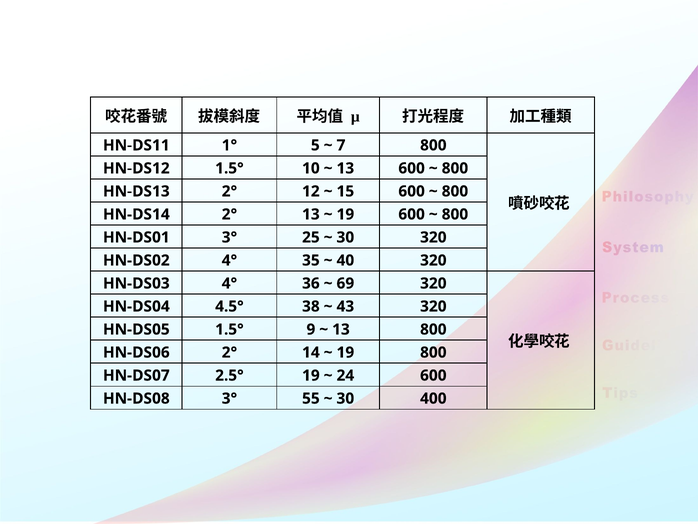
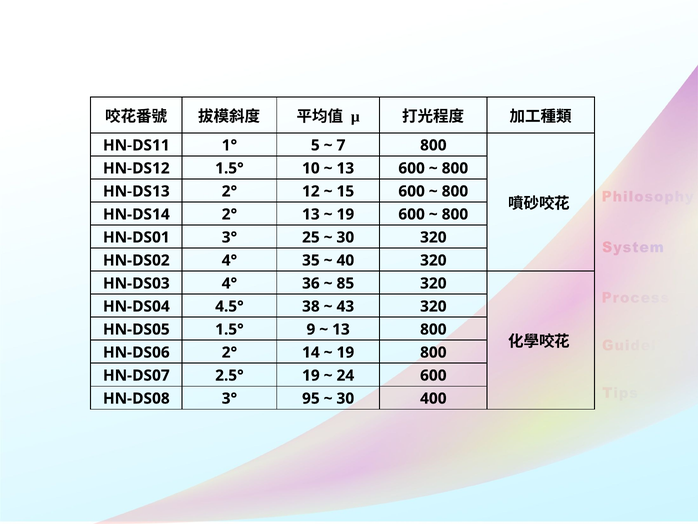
69: 69 -> 85
55: 55 -> 95
